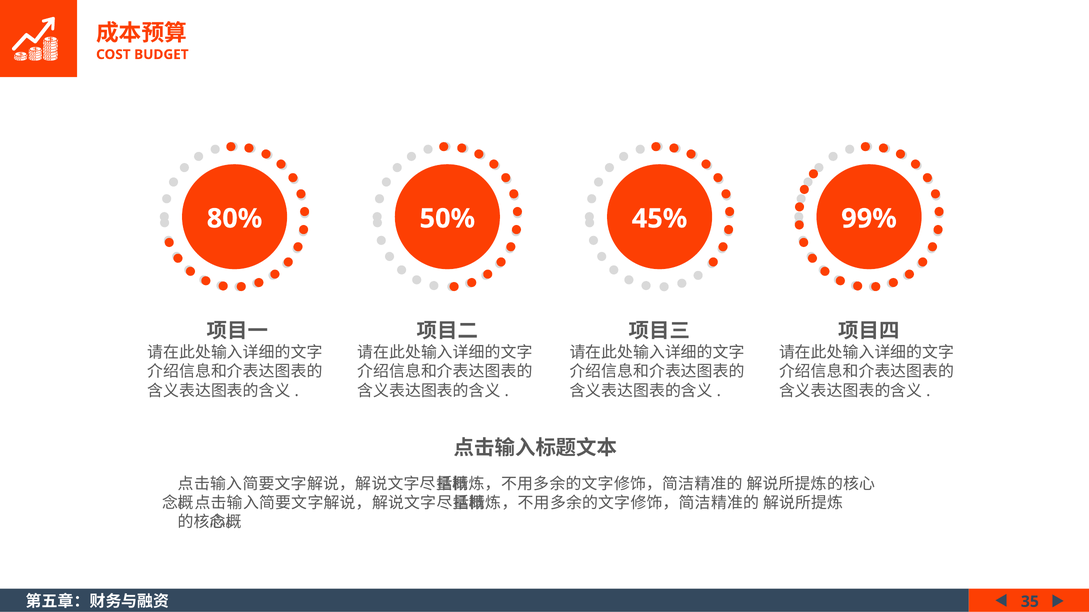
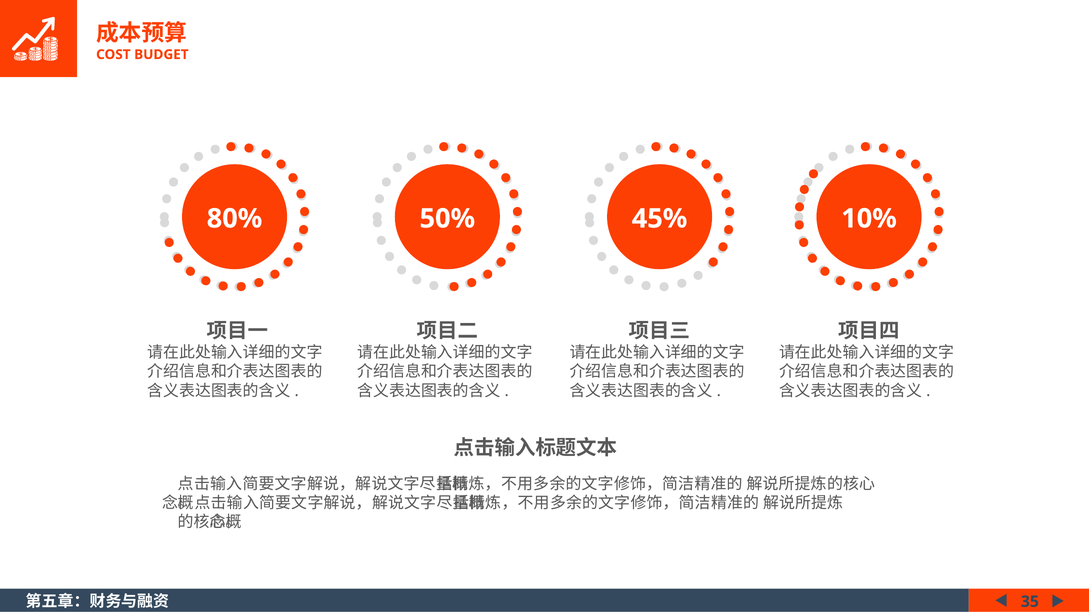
99%: 99% -> 10%
